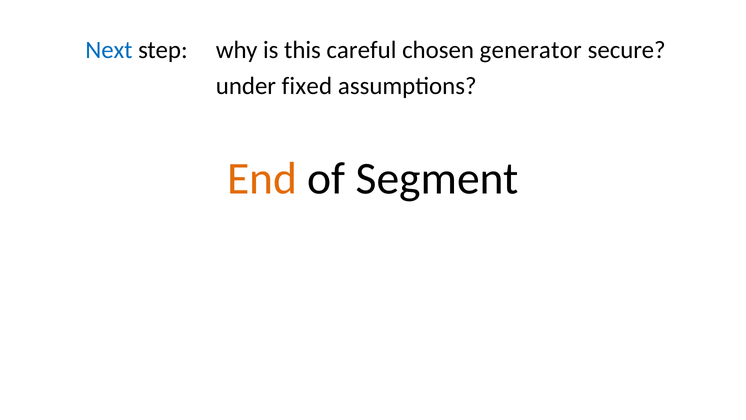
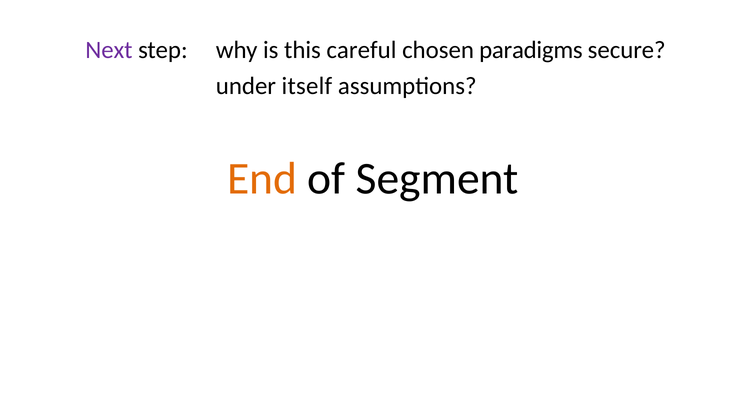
Next colour: blue -> purple
generator: generator -> paradigms
fixed: fixed -> itself
